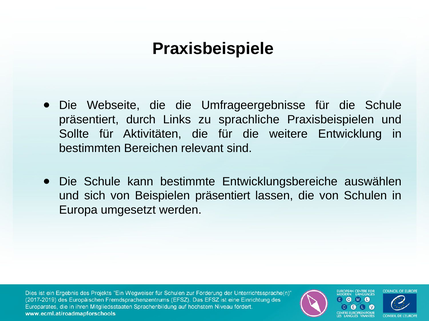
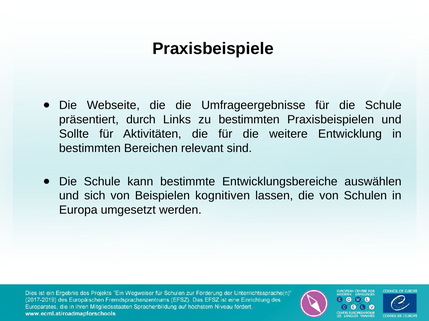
zu sprachliche: sprachliche -> bestimmten
Beispielen präsentiert: präsentiert -> kognitiven
